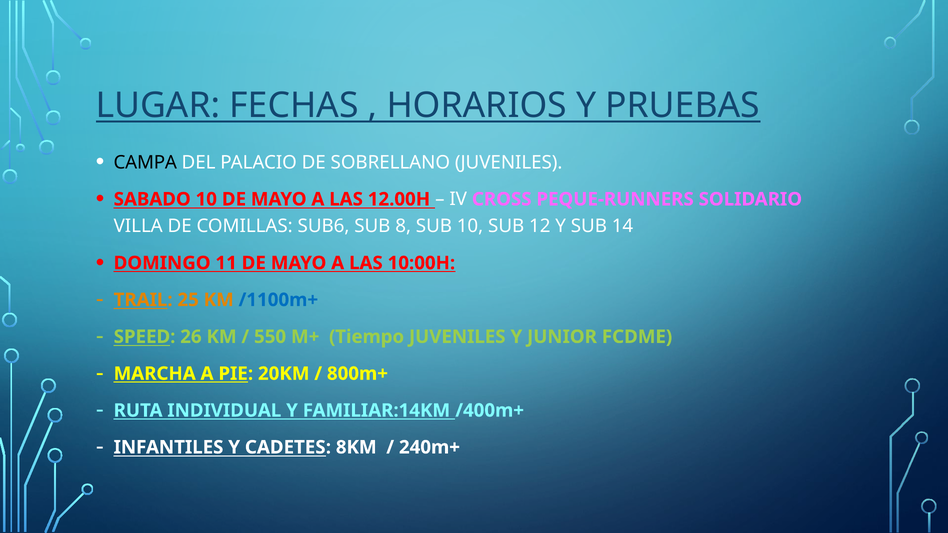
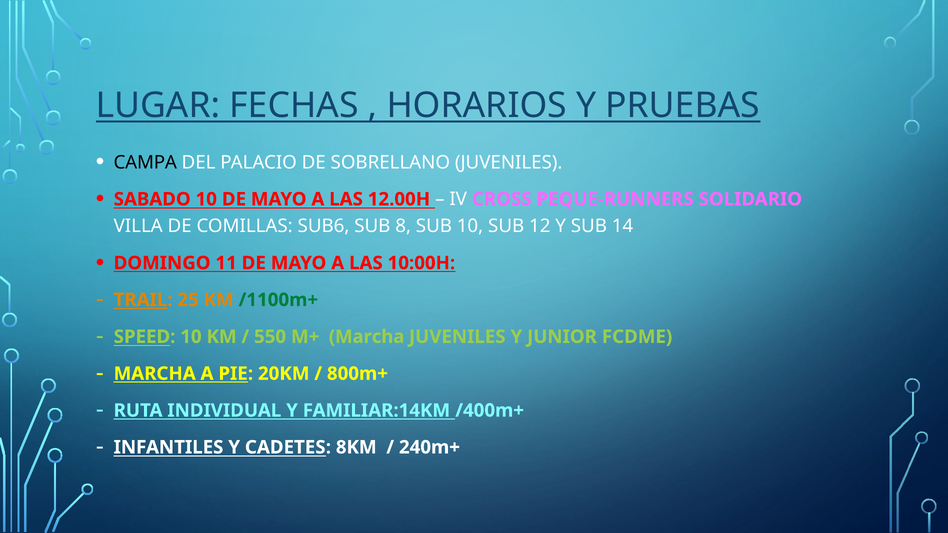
/1100m+ colour: blue -> green
SPEED 26: 26 -> 10
M+ Tiempo: Tiempo -> Marcha
